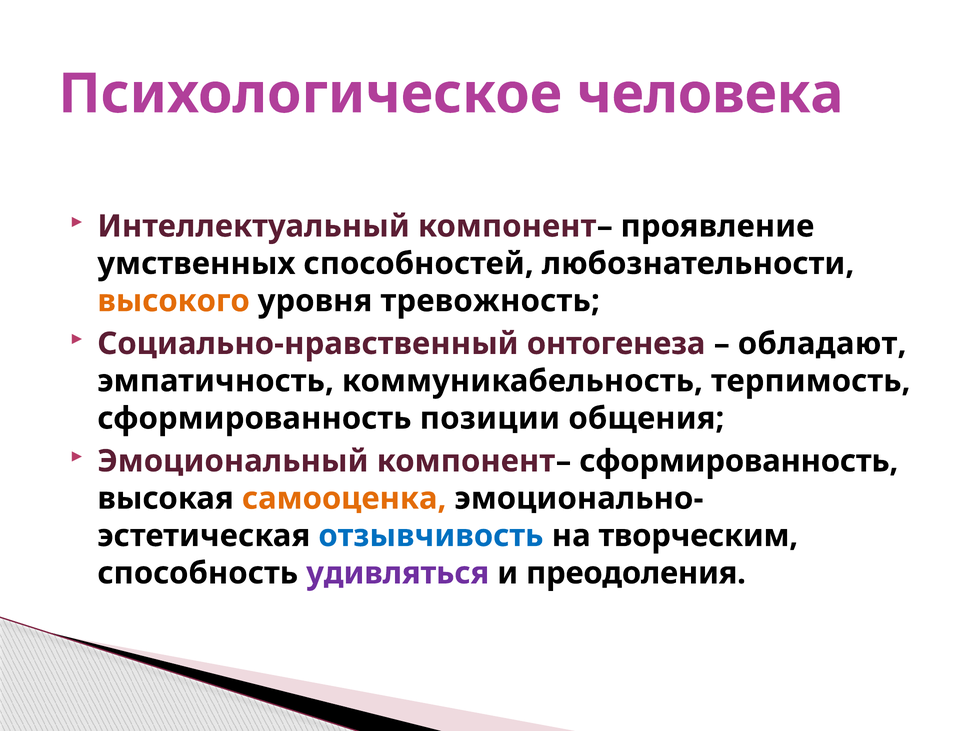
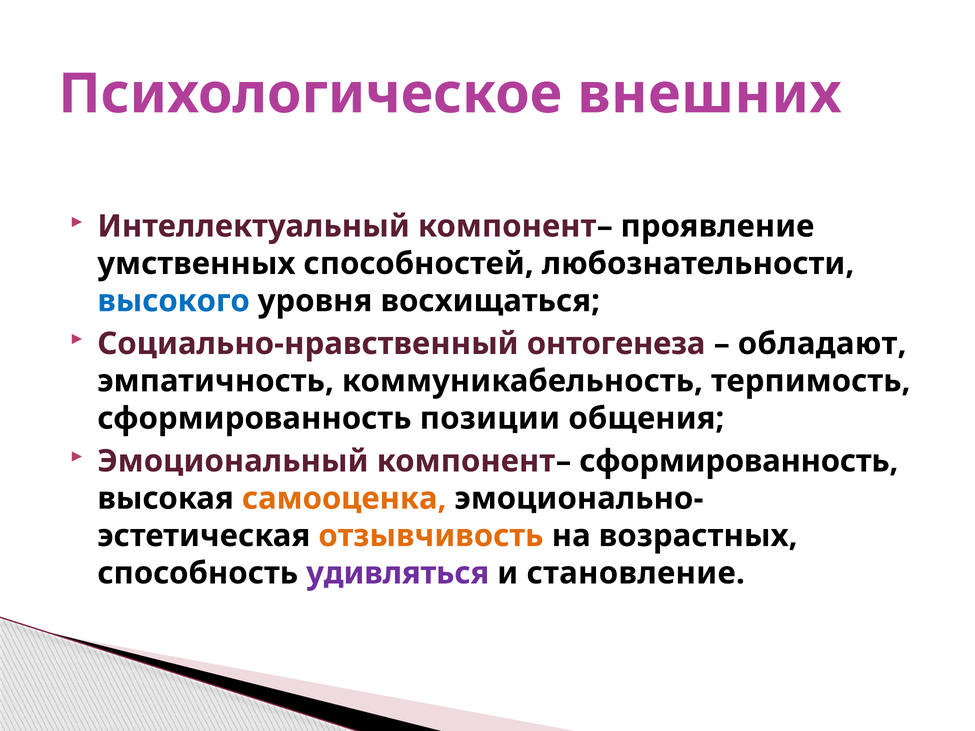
человека: человека -> внешних
высокого colour: orange -> blue
тревожность: тревожность -> восхищаться
отзывчивость colour: blue -> orange
творческим: творческим -> возрастных
преодоления: преодоления -> становление
